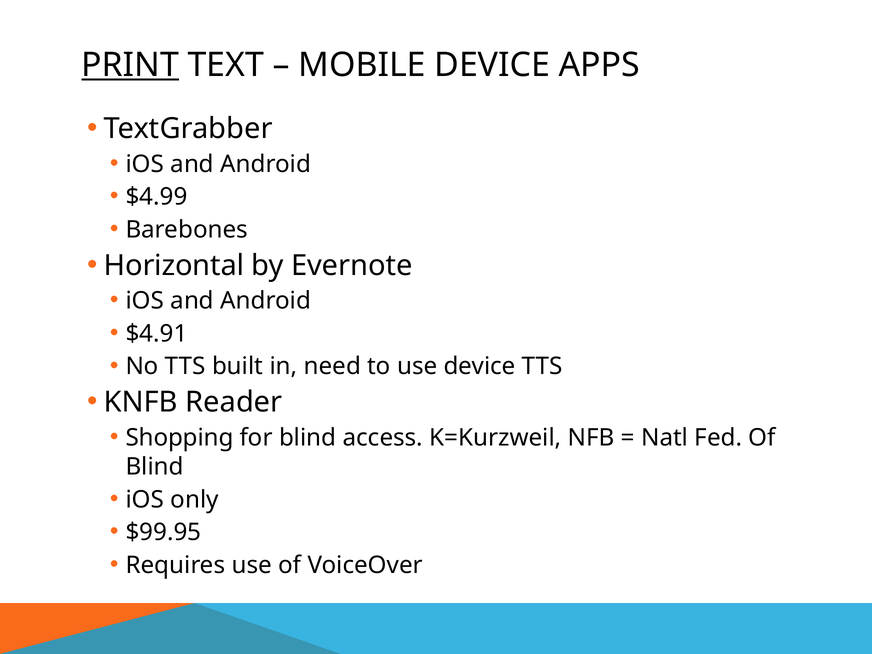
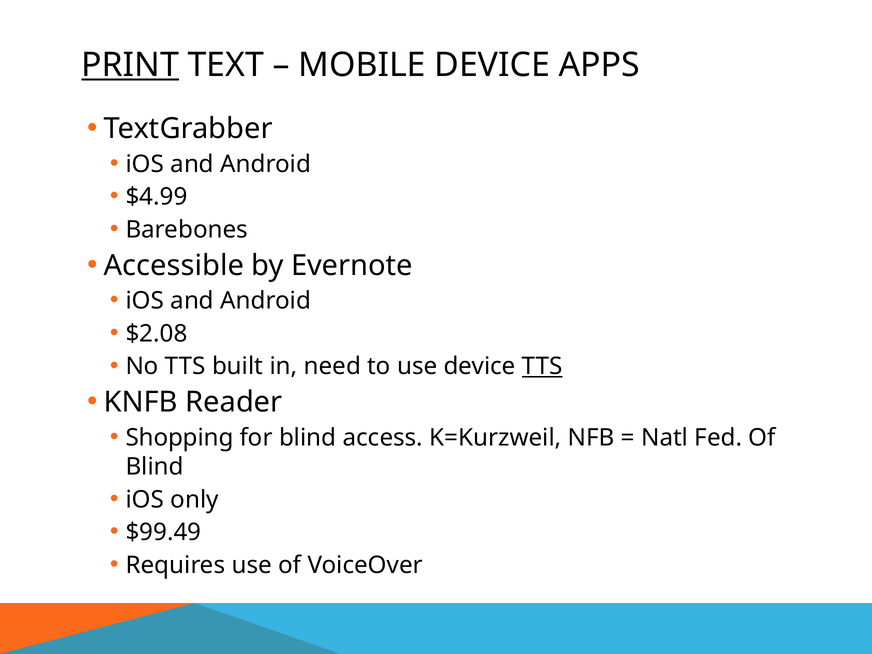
Horizontal: Horizontal -> Accessible
$4.91: $4.91 -> $2.08
TTS at (542, 366) underline: none -> present
$99.95: $99.95 -> $99.49
